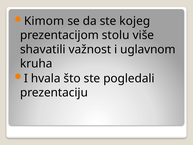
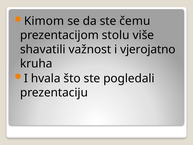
kojeg: kojeg -> čemu
uglavnom: uglavnom -> vjerojatno
